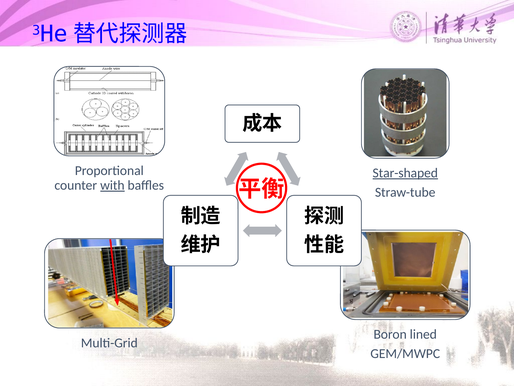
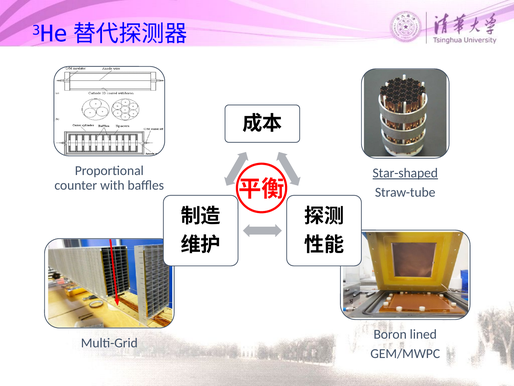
with underline: present -> none
